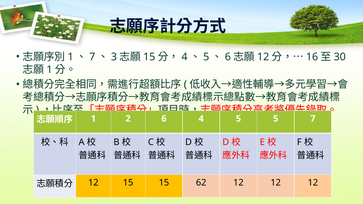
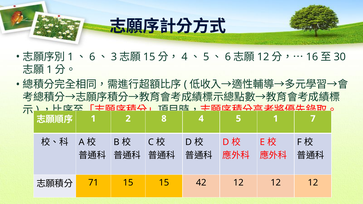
7 at (92, 57): 7 -> 6
2 6: 6 -> 8
5 5: 5 -> 1
12 at (93, 183): 12 -> 71
62: 62 -> 42
